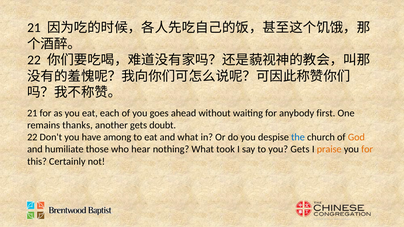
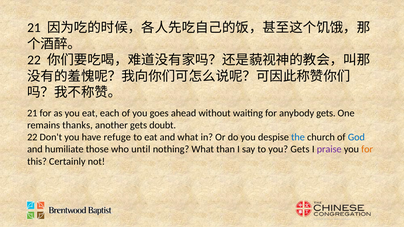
anybody first: first -> gets
among: among -> refuge
God colour: orange -> blue
hear: hear -> until
took: took -> than
praise colour: orange -> purple
